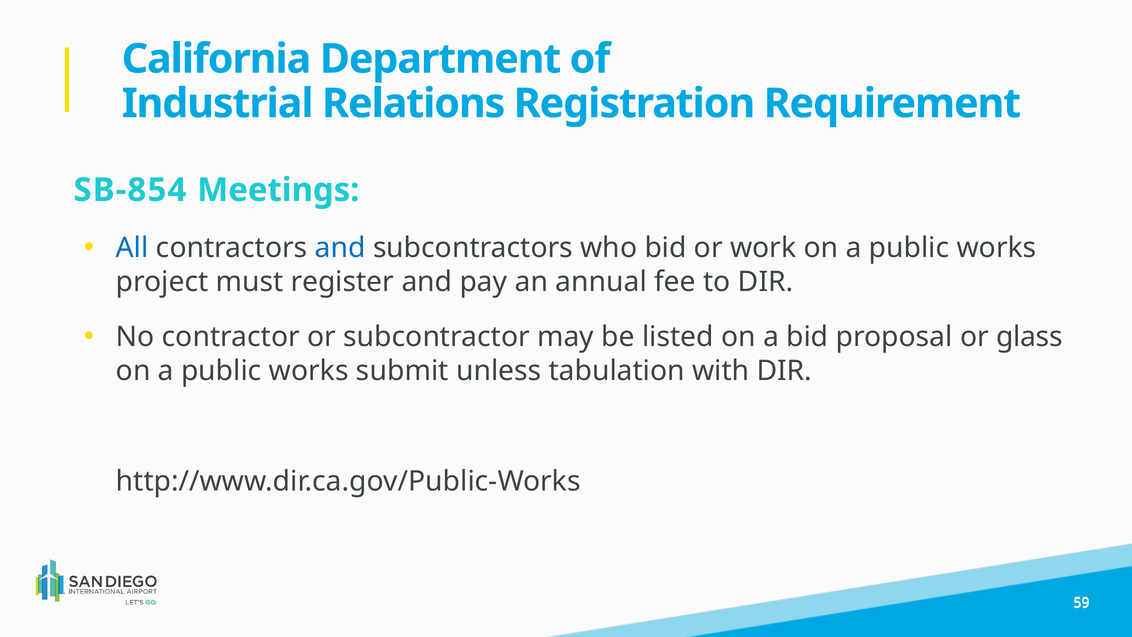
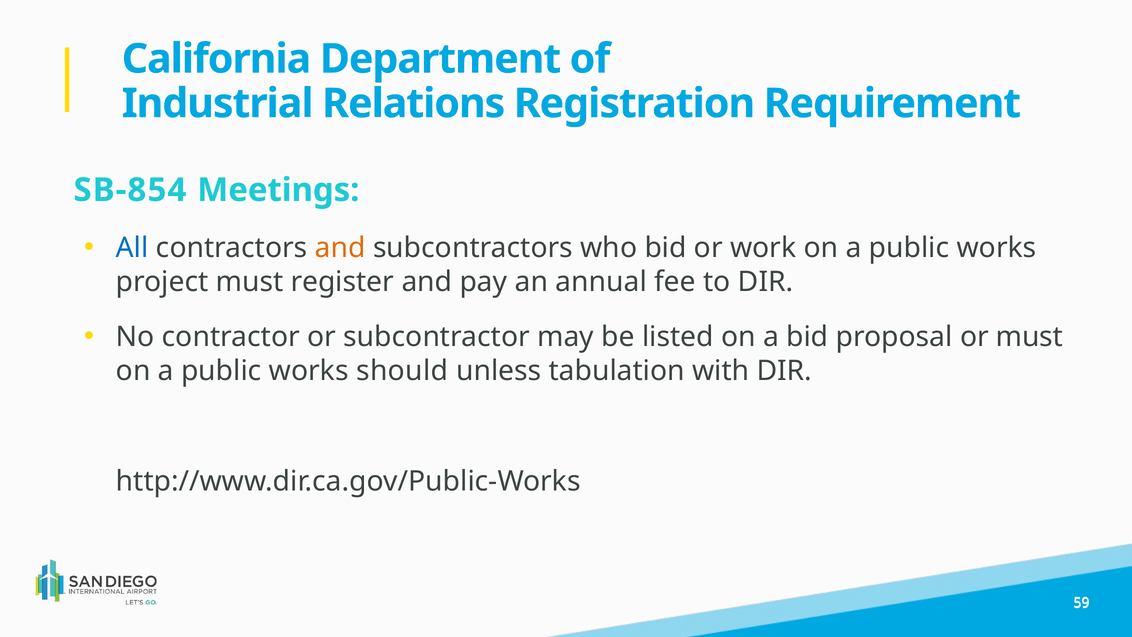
and at (340, 248) colour: blue -> orange
or glass: glass -> must
submit: submit -> should
